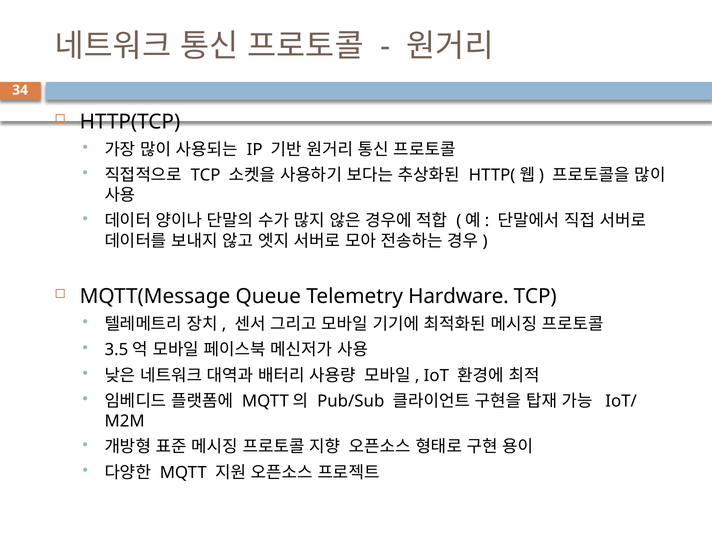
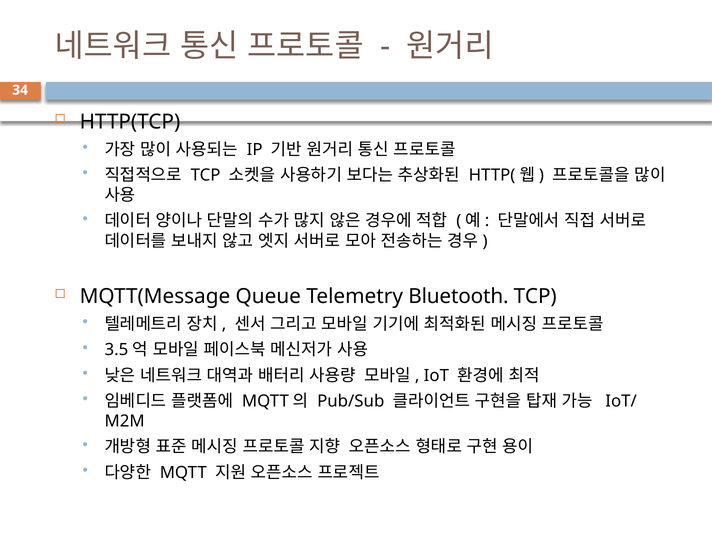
Hardware: Hardware -> Bluetooth
